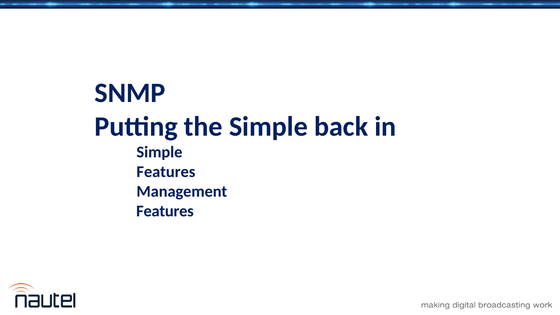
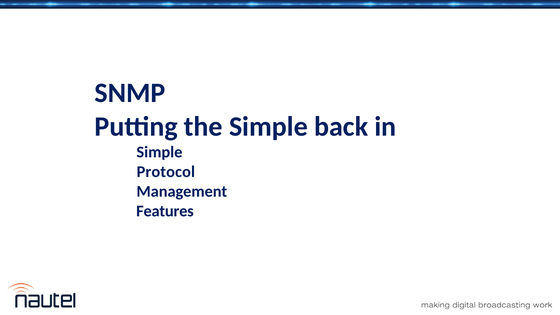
Features at (166, 172): Features -> Protocol
